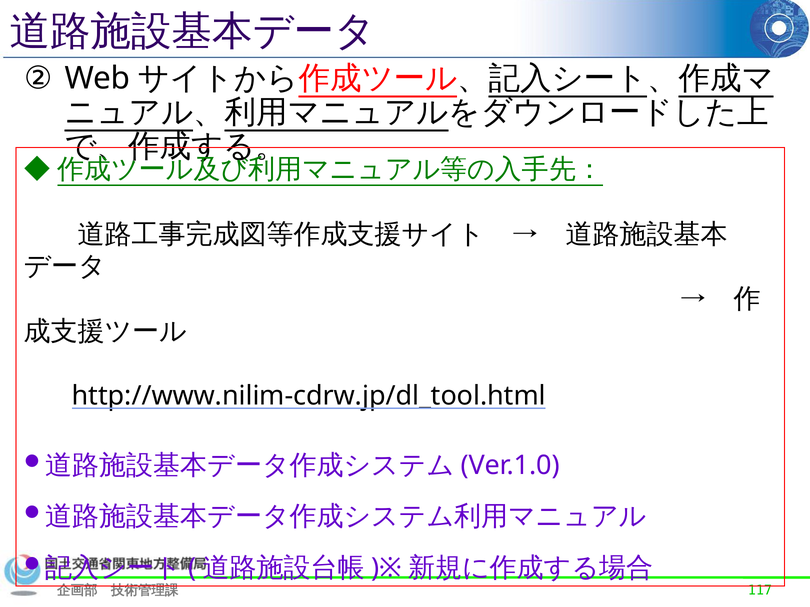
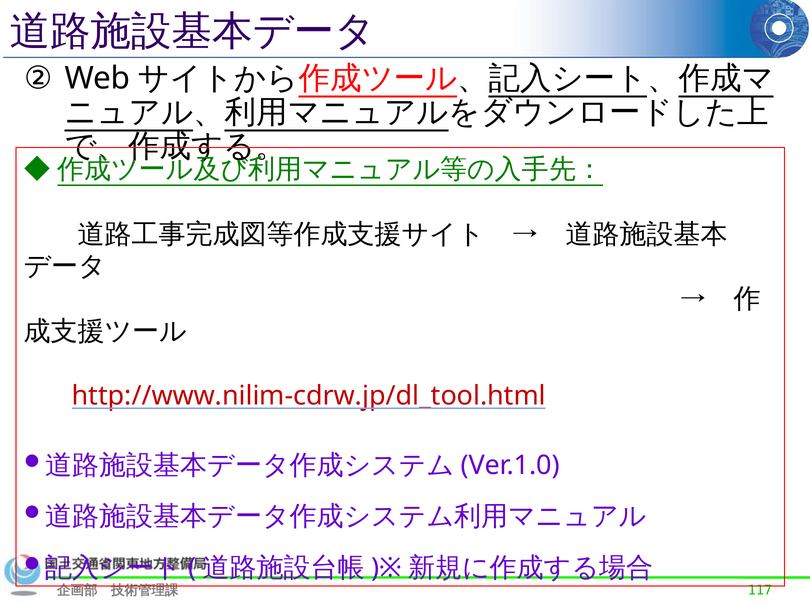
http://www.nilim-cdrw.jp/dl_tool.html colour: black -> red
